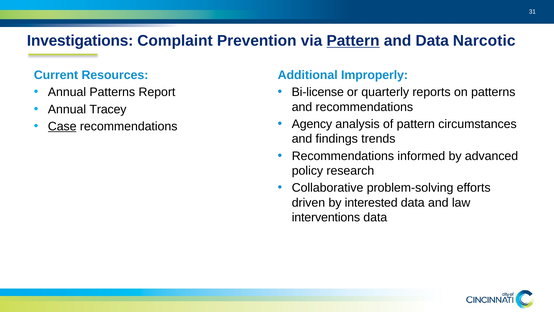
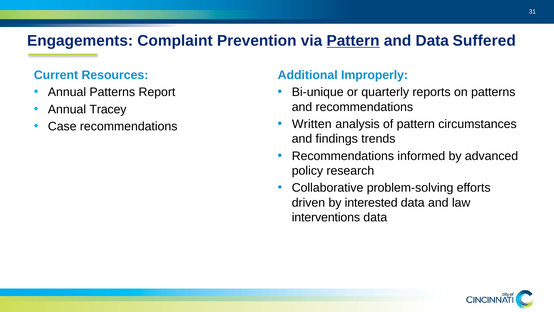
Investigations: Investigations -> Engagements
Narcotic: Narcotic -> Suffered
Bi-license: Bi-license -> Bi-unique
Agency: Agency -> Written
Case underline: present -> none
